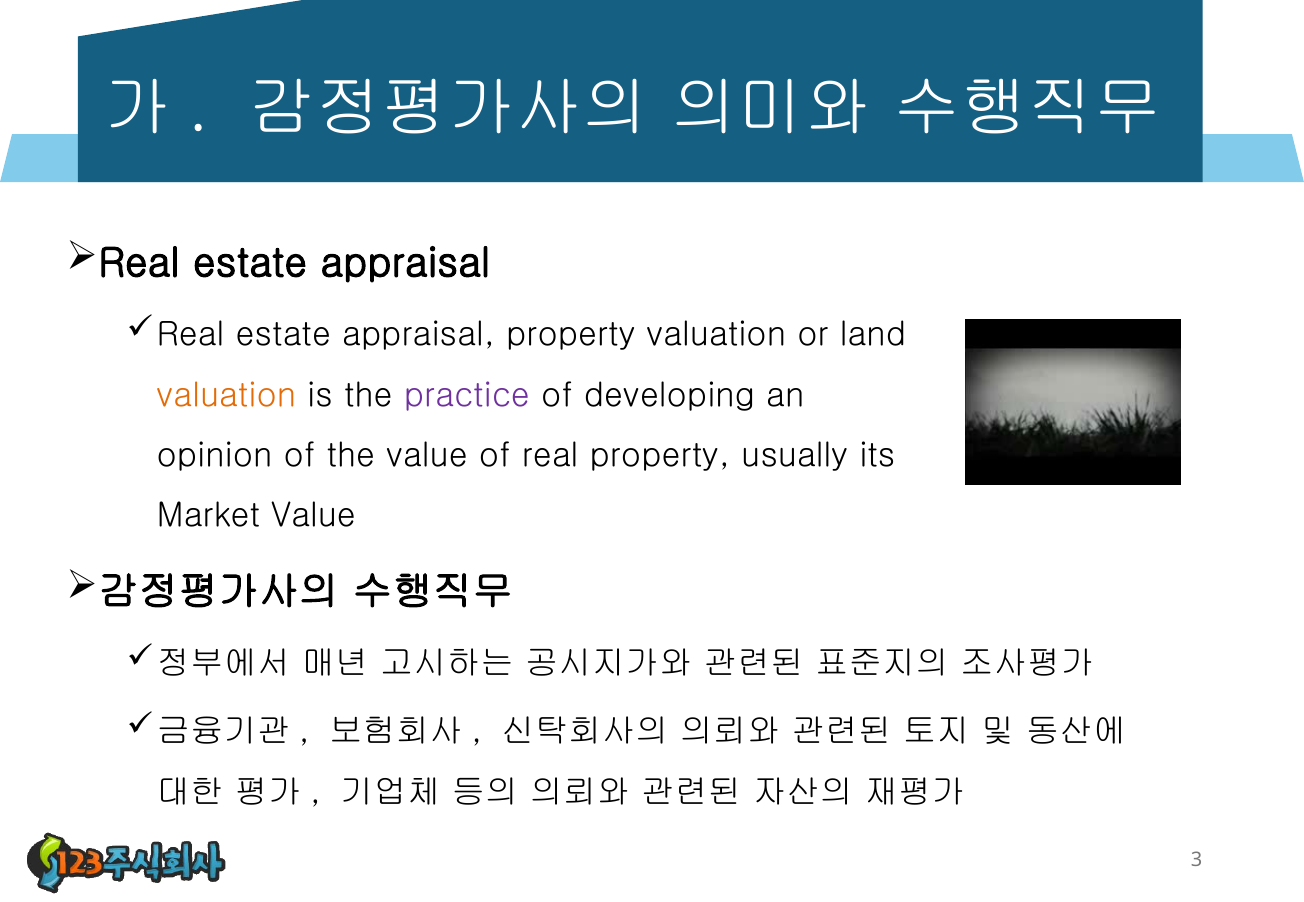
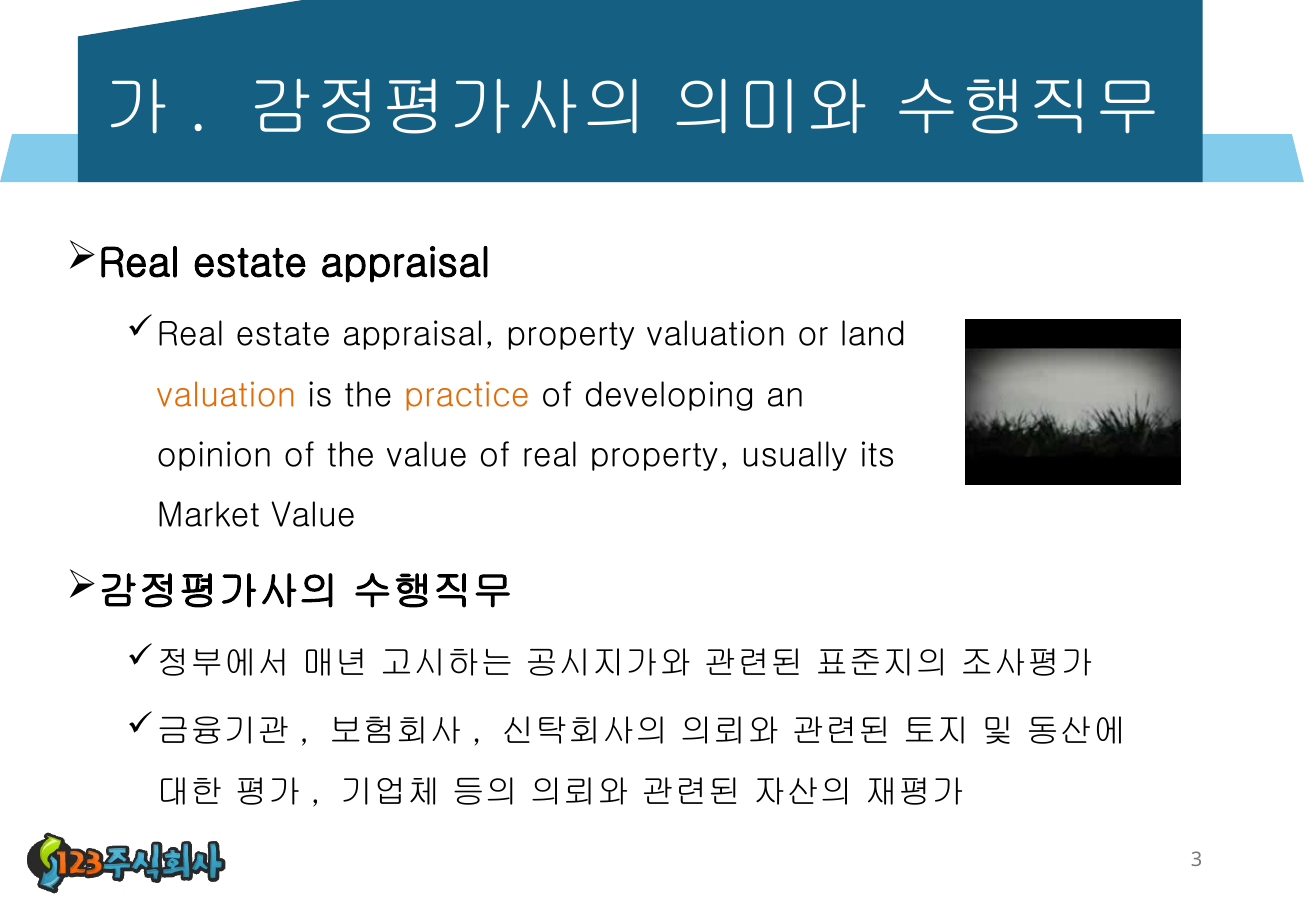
practice colour: purple -> orange
